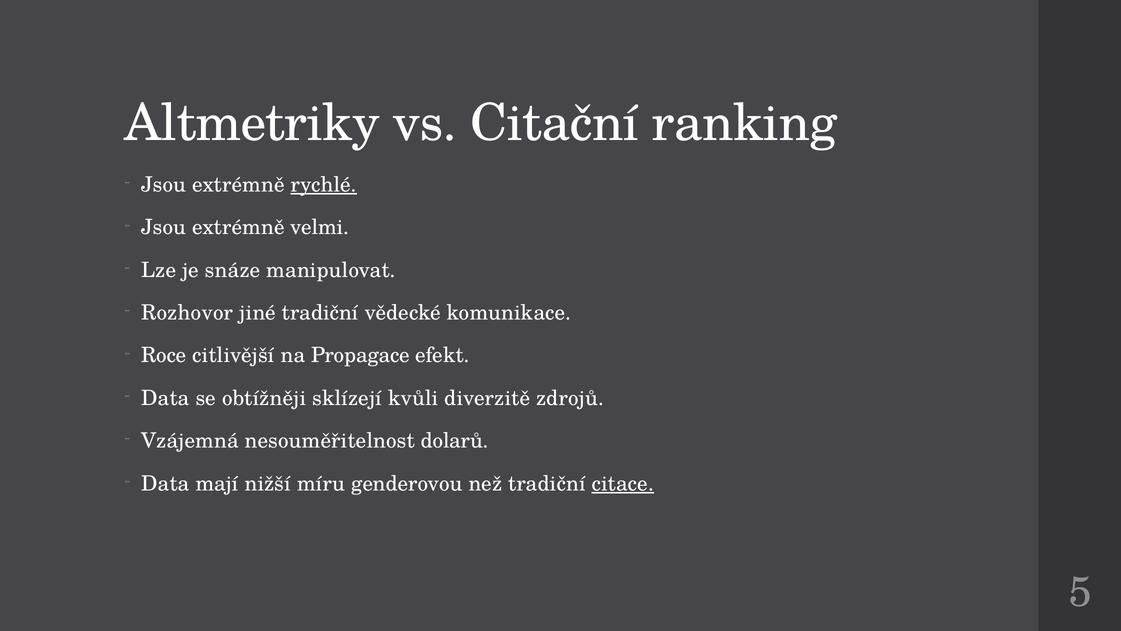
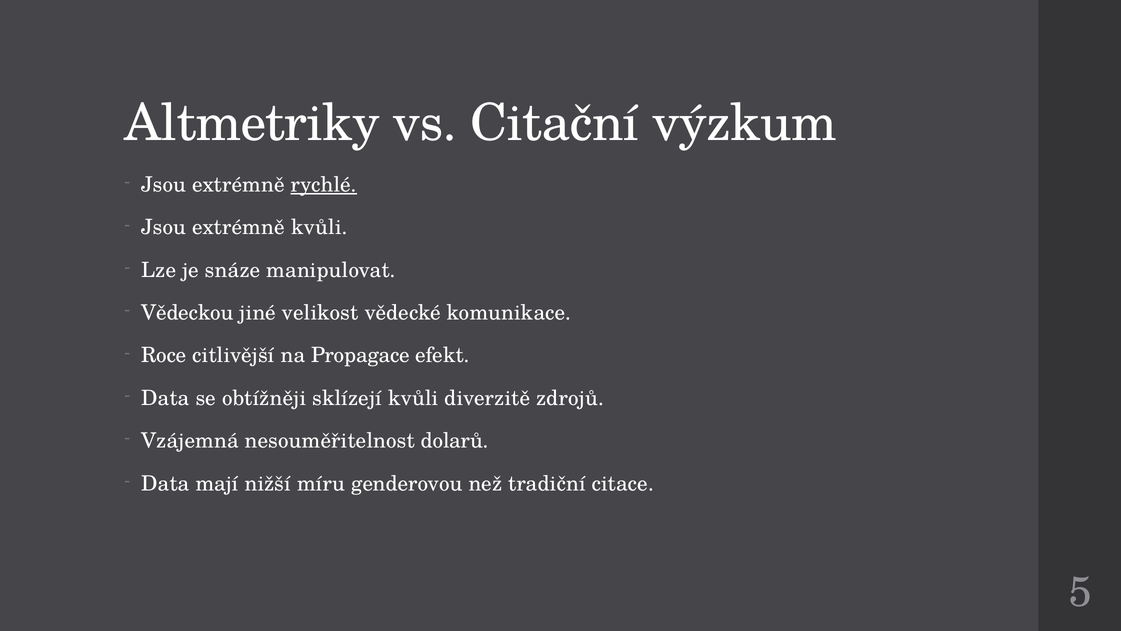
ranking: ranking -> výzkum
extrémně velmi: velmi -> kvůli
Rozhovor: Rozhovor -> Vědeckou
jiné tradiční: tradiční -> velikost
citace underline: present -> none
